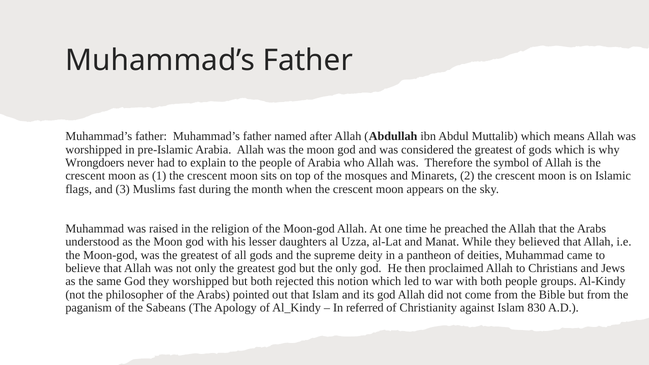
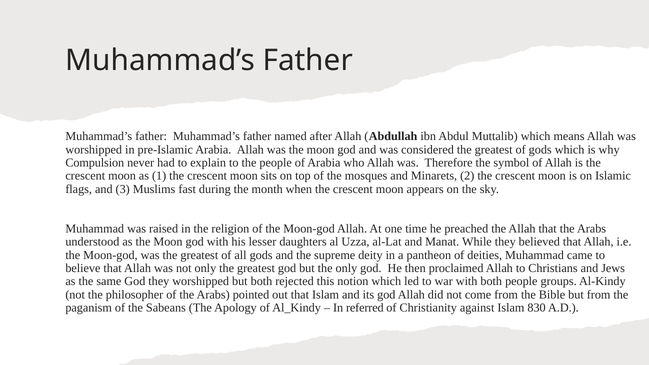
Wrongdoers: Wrongdoers -> Compulsion
